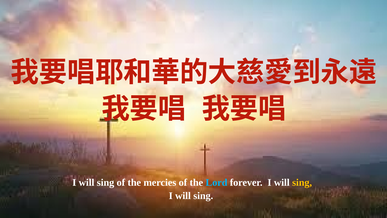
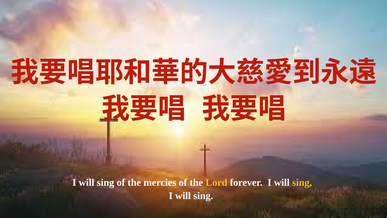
Lord colour: light blue -> yellow
